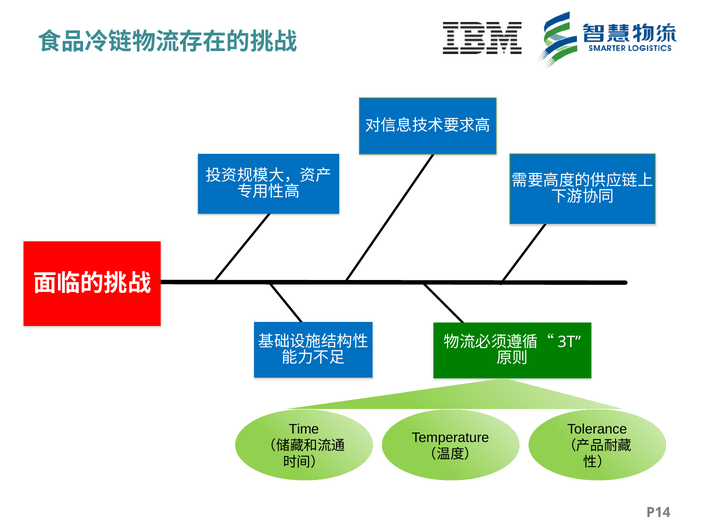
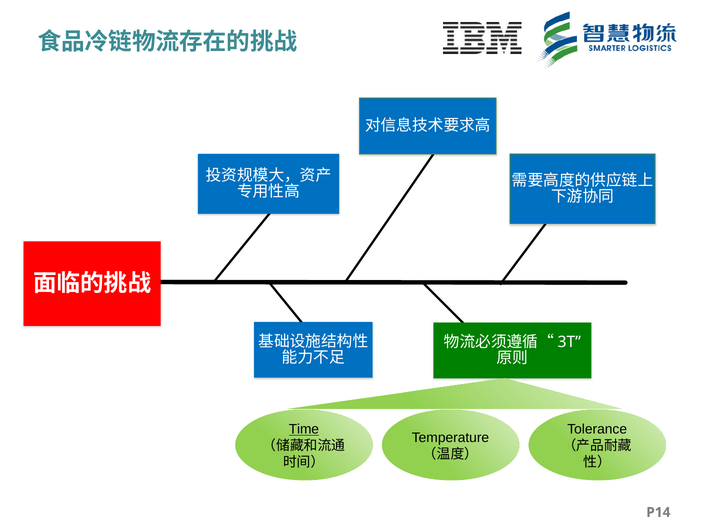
Time underline: none -> present
